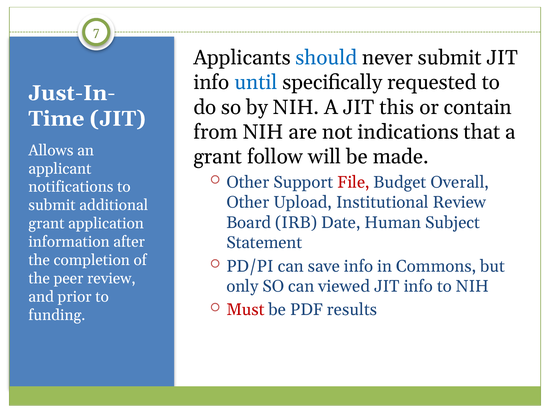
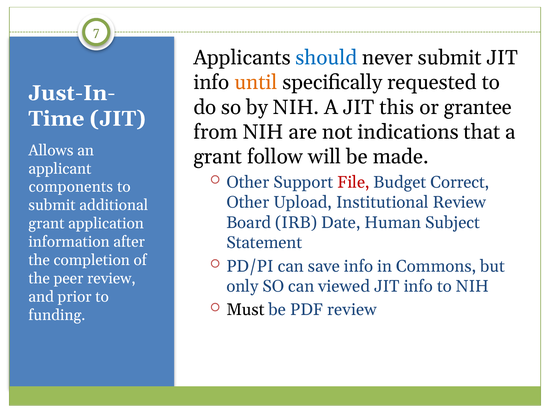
until colour: blue -> orange
contain: contain -> grantee
Overall: Overall -> Correct
notifications: notifications -> components
Must colour: red -> black
PDF results: results -> review
